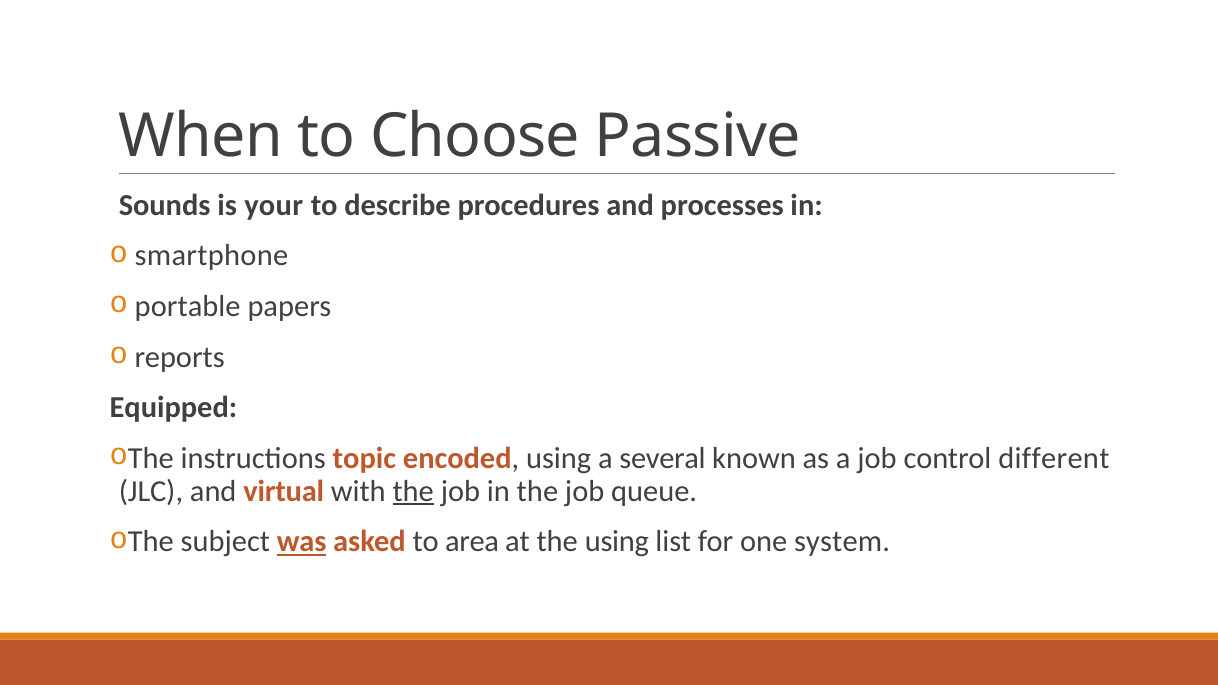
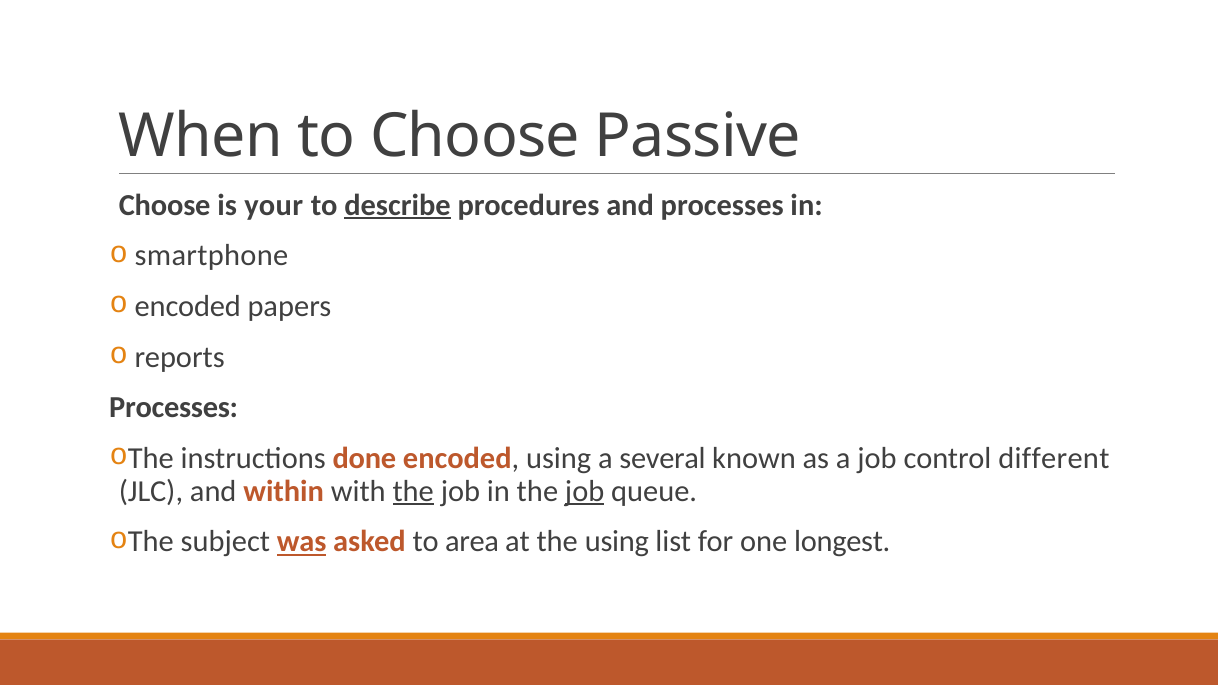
Sounds at (165, 205): Sounds -> Choose
describe underline: none -> present
portable at (188, 307): portable -> encoded
Equipped at (173, 408): Equipped -> Processes
topic: topic -> done
virtual: virtual -> within
job at (585, 491) underline: none -> present
system: system -> longest
